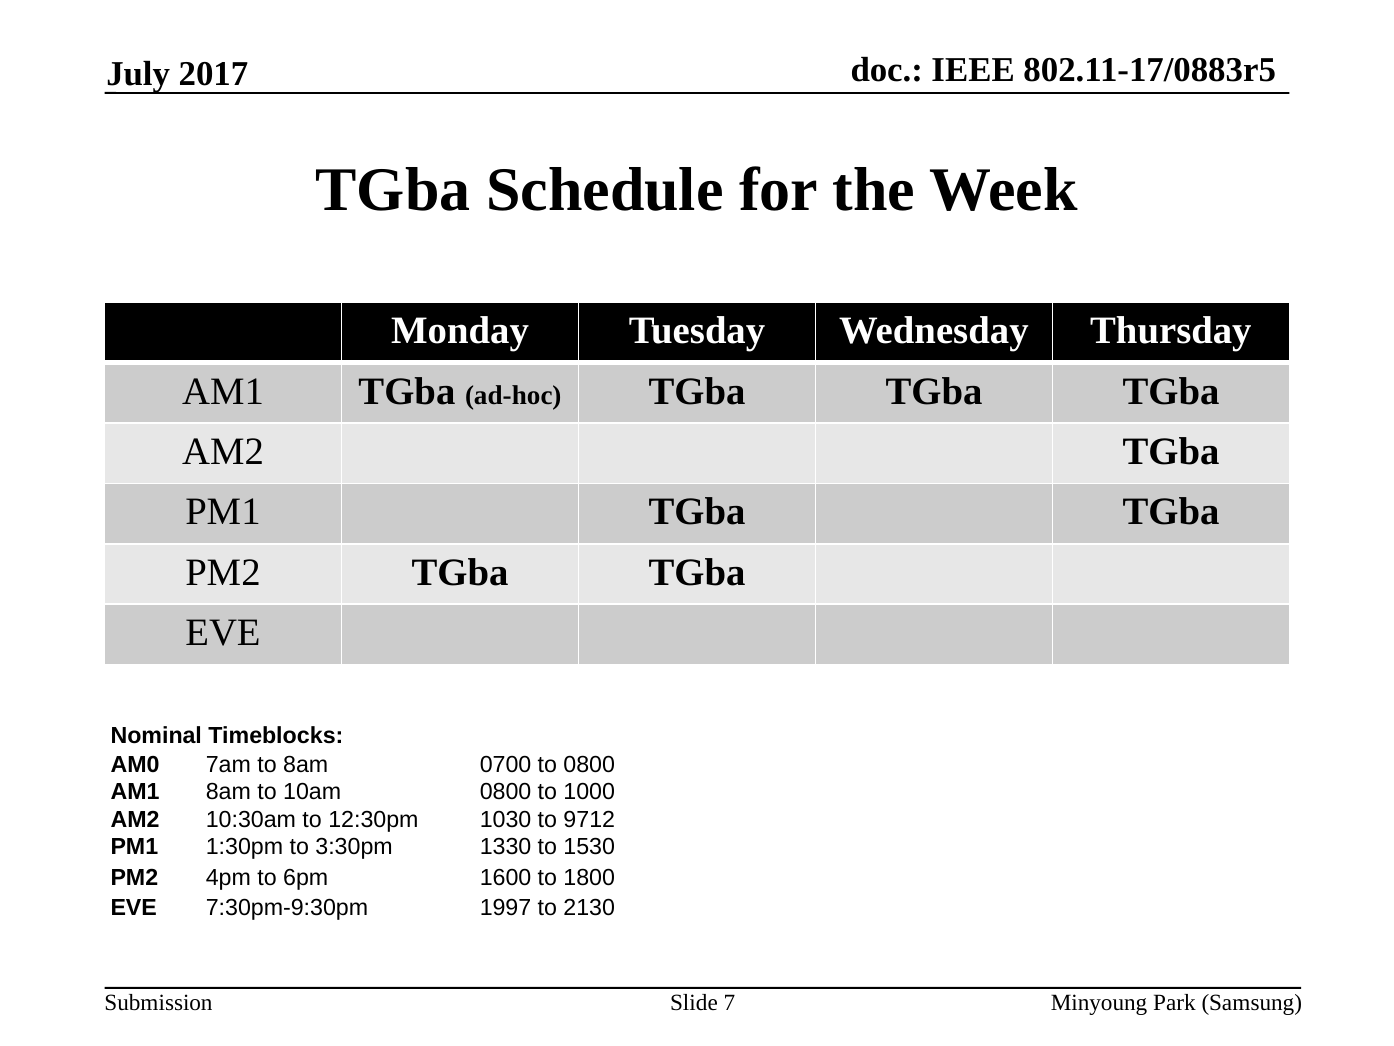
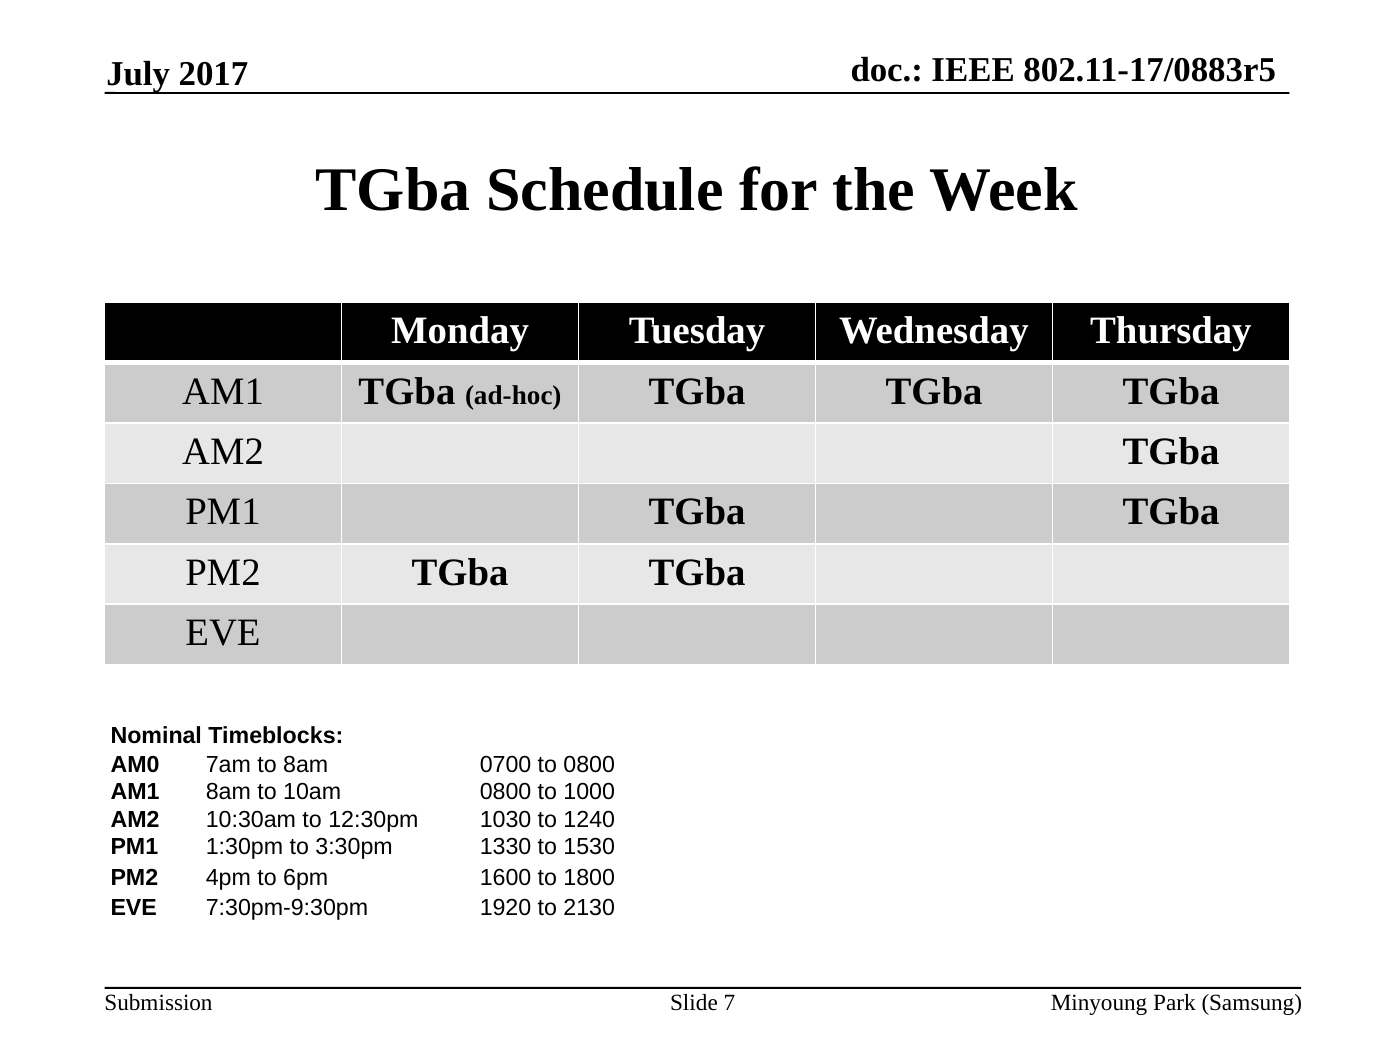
9712: 9712 -> 1240
1997: 1997 -> 1920
